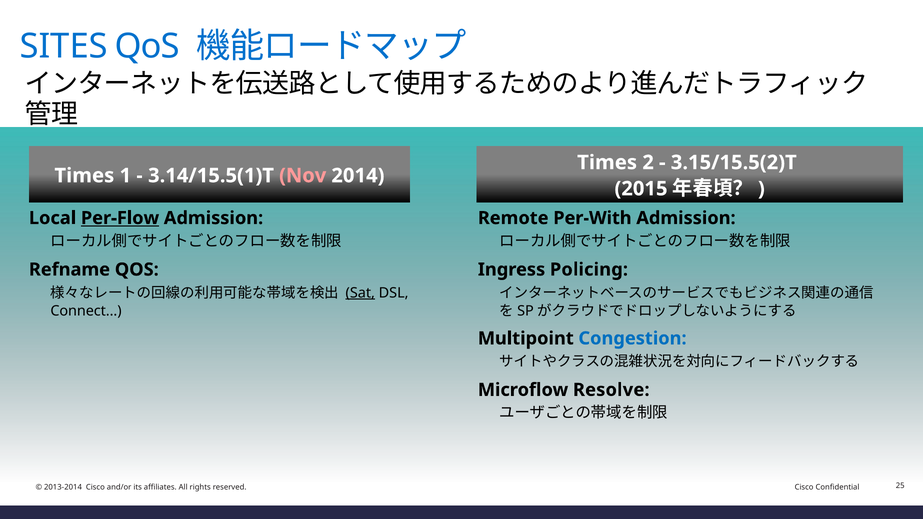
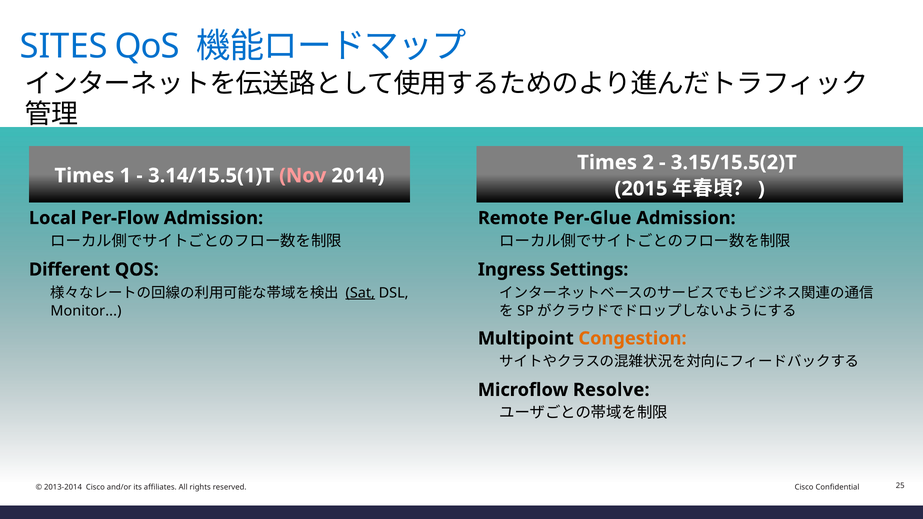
Per-Flow underline: present -> none
Per-With: Per-With -> Per-Glue
Refname: Refname -> Different
Policing: Policing -> Settings
Connect: Connect -> Monitor
Congestion colour: blue -> orange
